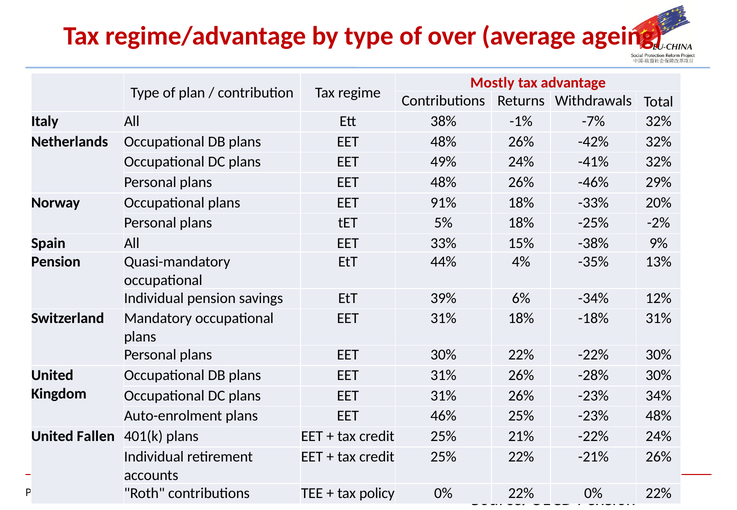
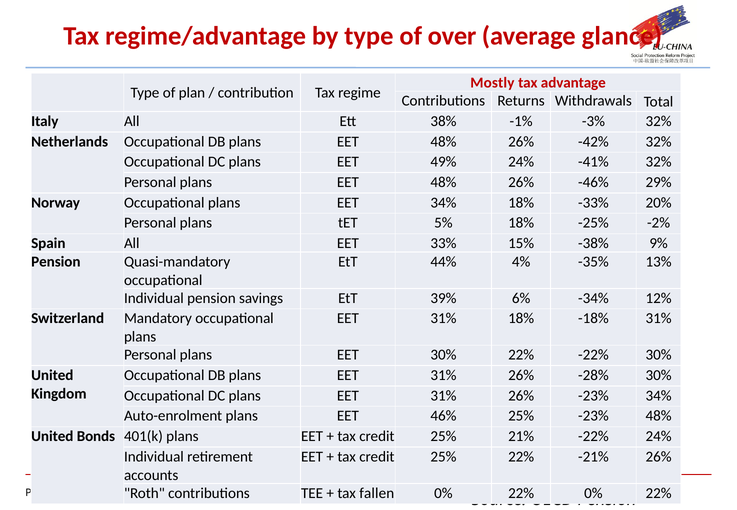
ageing: ageing -> glance
-7%: -7% -> -3%
EET 91%: 91% -> 34%
Fallen: Fallen -> Bonds
policy: policy -> fallen
